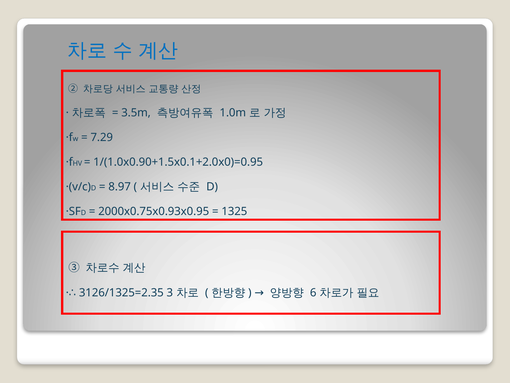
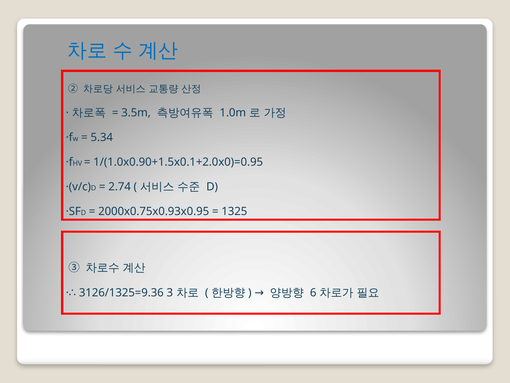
7.29: 7.29 -> 5.34
8.97: 8.97 -> 2.74
3126/1325=2.35: 3126/1325=2.35 -> 3126/1325=9.36
